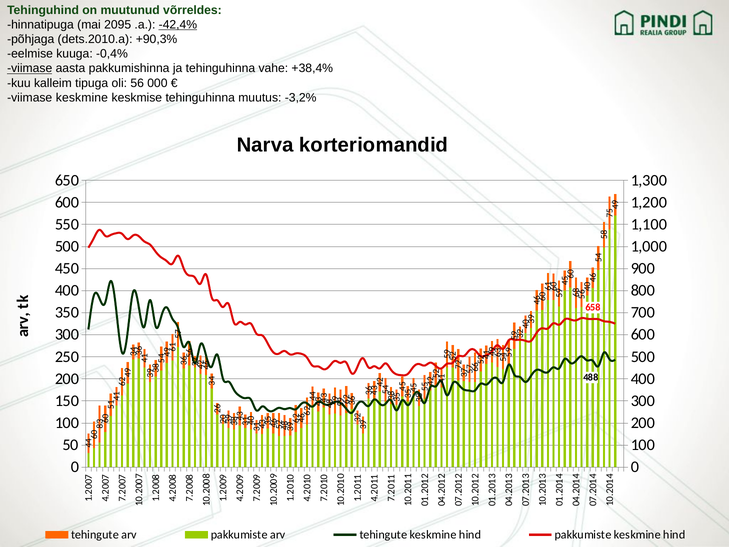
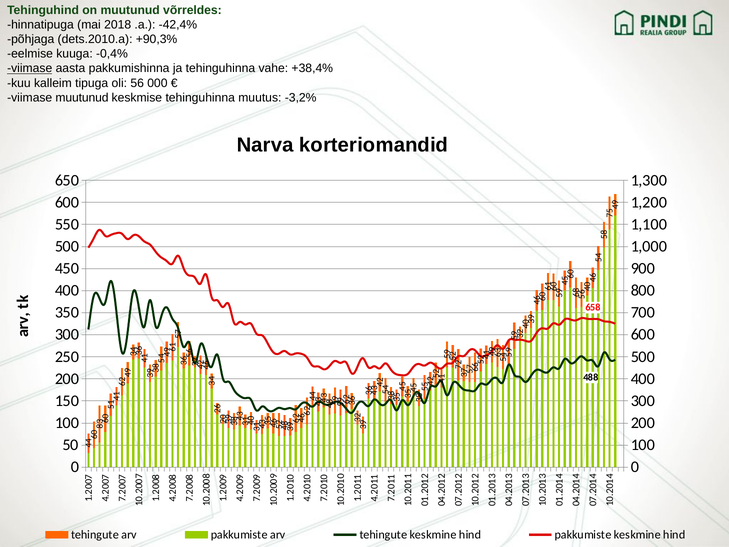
2095: 2095 -> 2018
-42,4% underline: present -> none
viimase keskmine: keskmine -> muutunud
